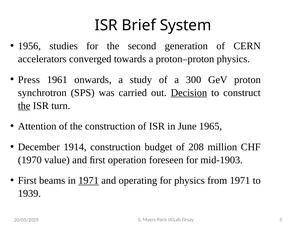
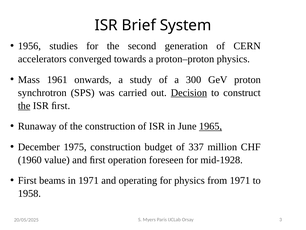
Press: Press -> Mass
ISR turn: turn -> ﬁrst
Attention: Attention -> Runaway
1965 underline: none -> present
1914: 1914 -> 1975
208: 208 -> 337
1970: 1970 -> 1960
mid-1903: mid-1903 -> mid-1928
1971 at (89, 180) underline: present -> none
1939: 1939 -> 1958
